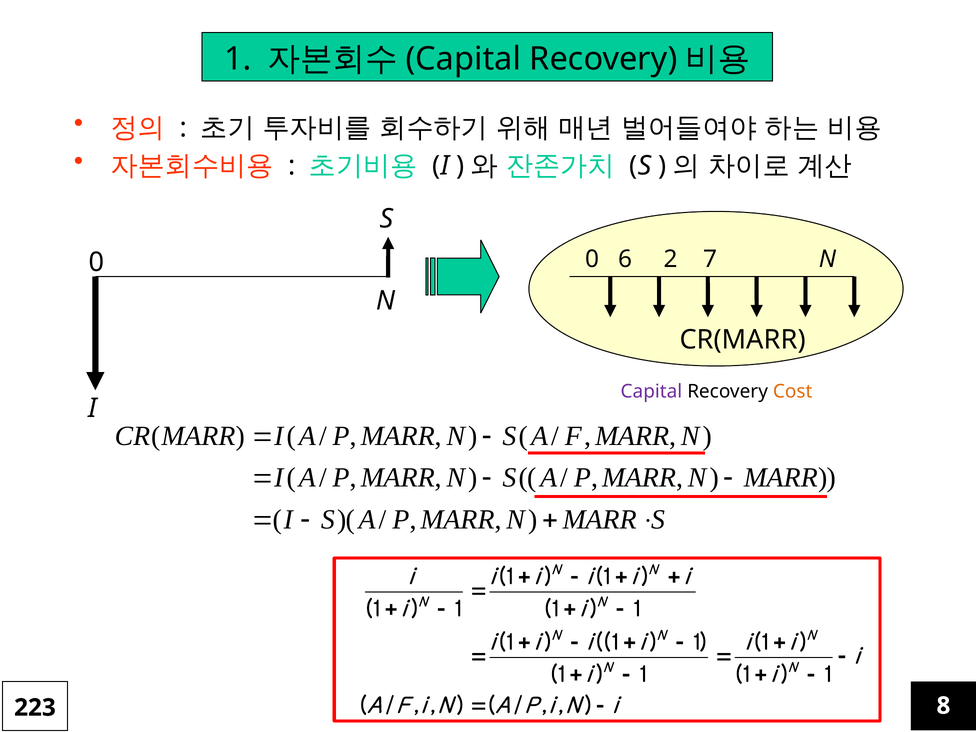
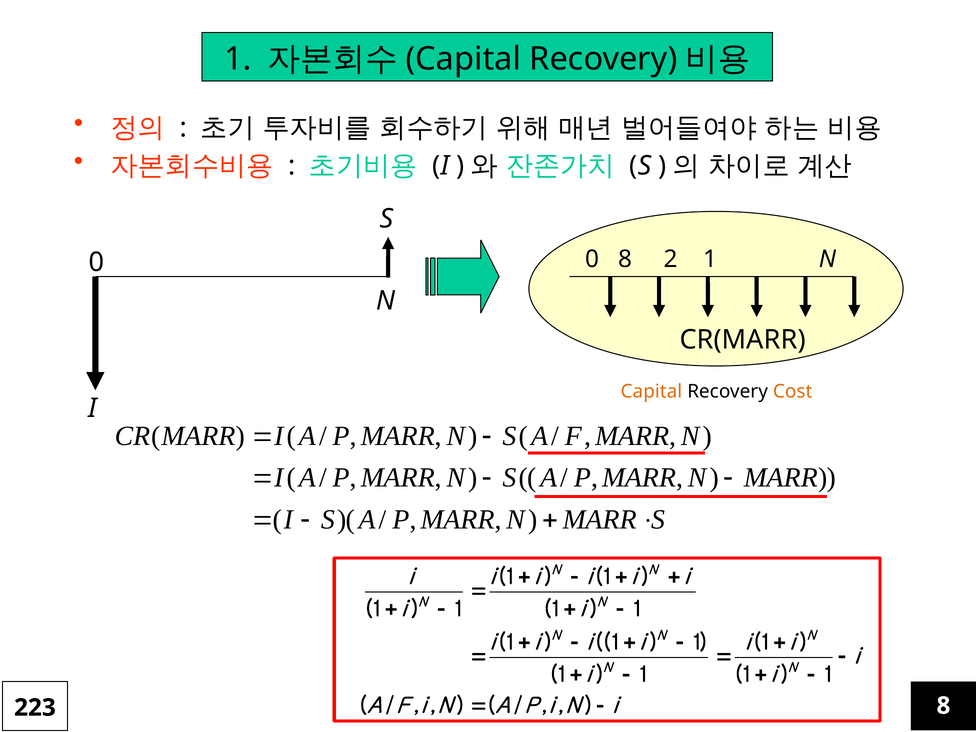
0 6: 6 -> 8
2 7: 7 -> 1
Capital at (651, 392) colour: purple -> orange
